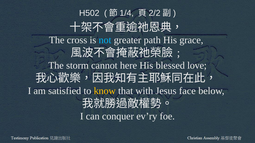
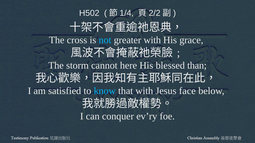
greater path: path -> with
love: love -> than
know colour: yellow -> light blue
